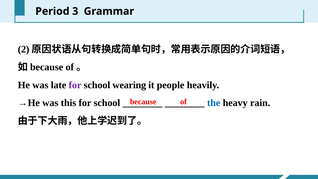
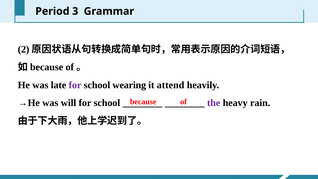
people: people -> attend
this: this -> will
the colour: blue -> purple
